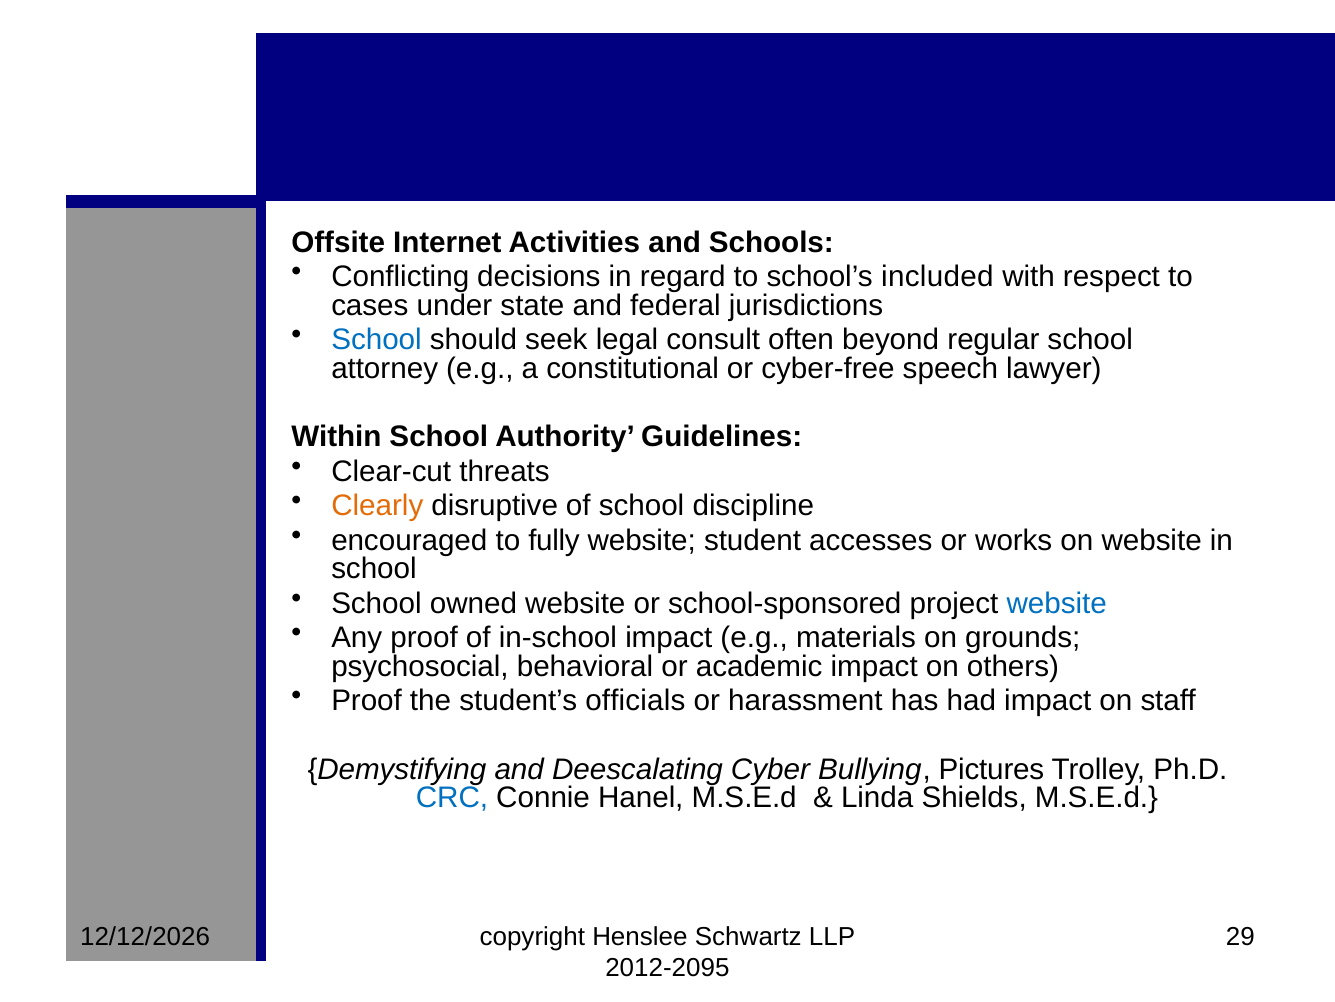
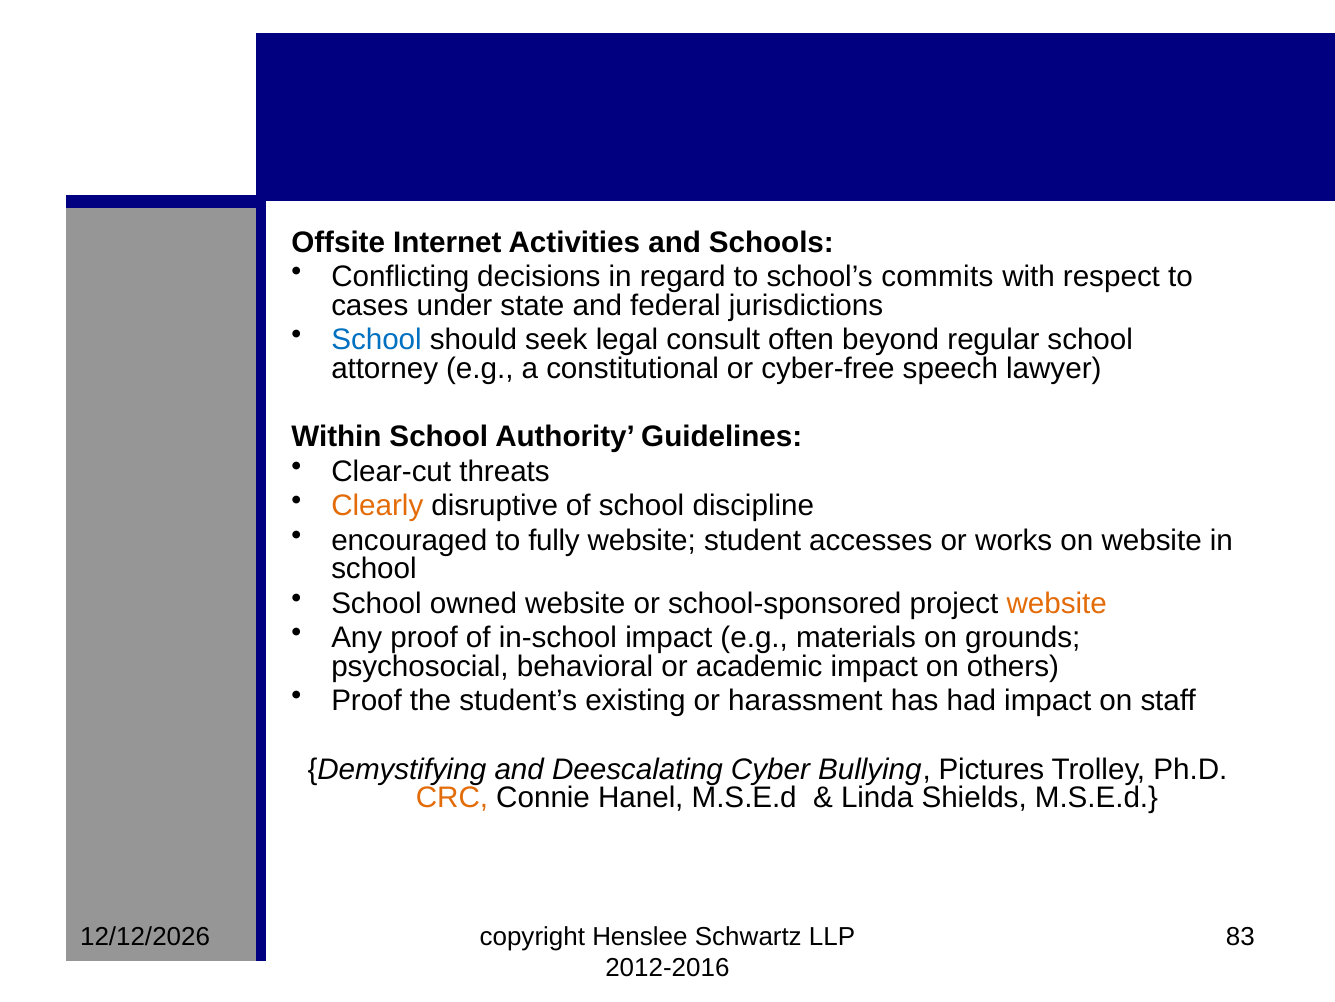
included: included -> commits
website at (1057, 603) colour: blue -> orange
officials: officials -> existing
CRC colour: blue -> orange
29: 29 -> 83
2012-2095: 2012-2095 -> 2012-2016
